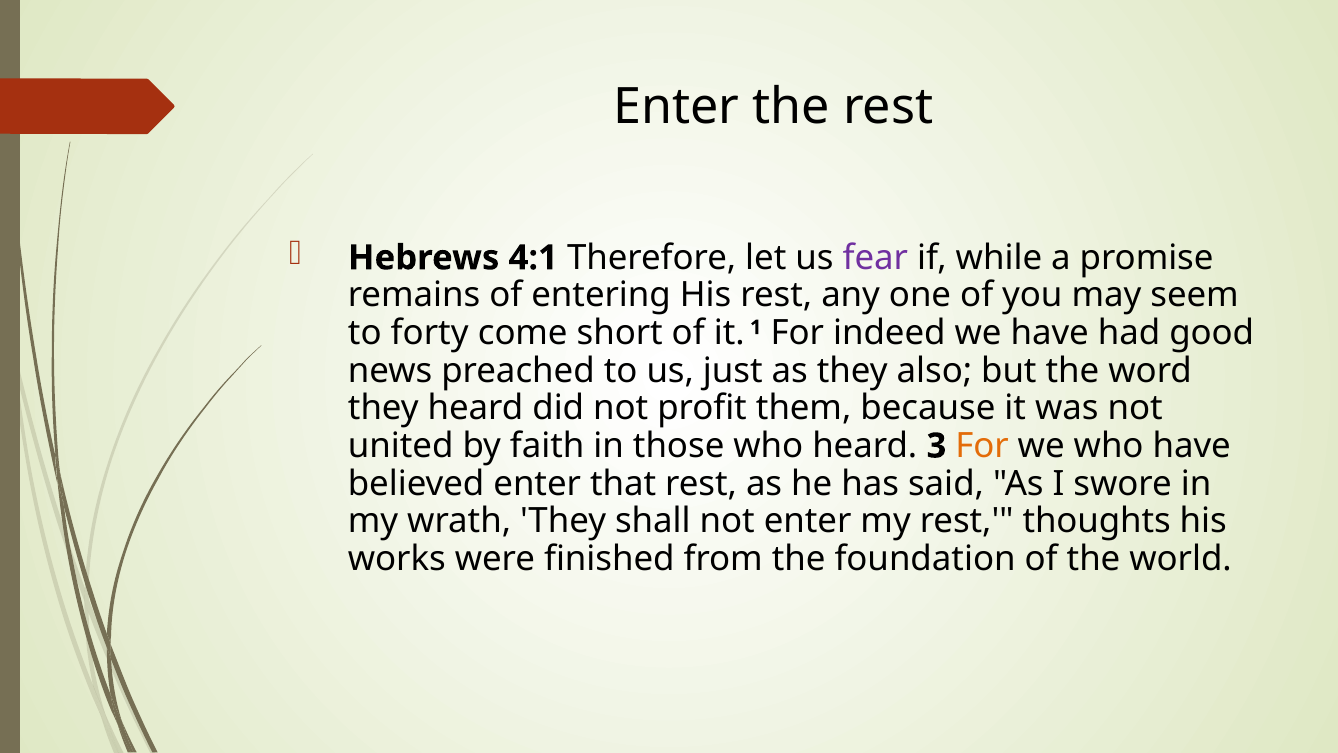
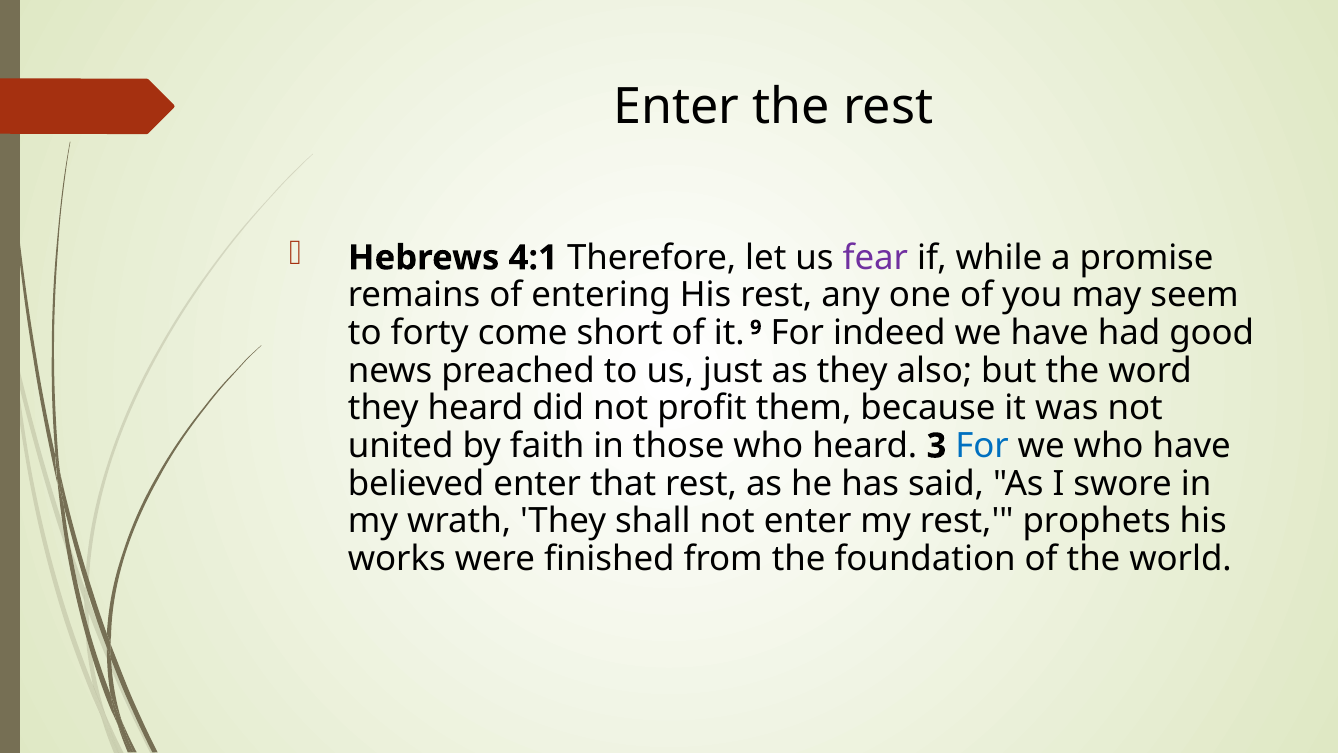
1: 1 -> 9
For at (982, 446) colour: orange -> blue
thoughts: thoughts -> prophets
